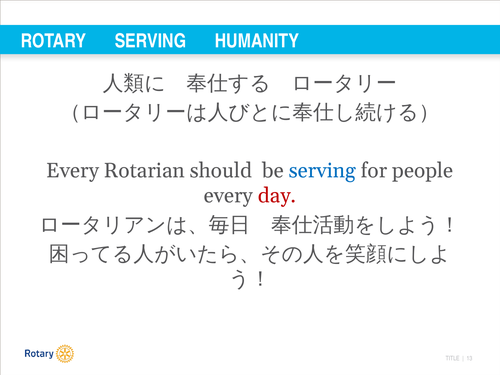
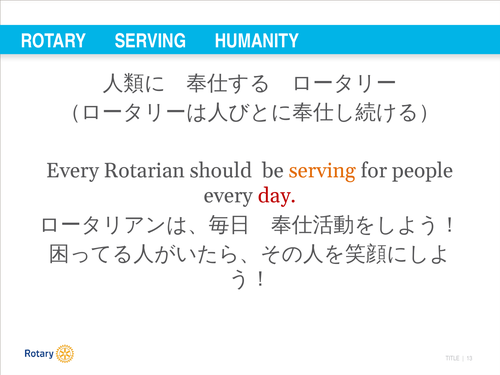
serving at (322, 171) colour: blue -> orange
